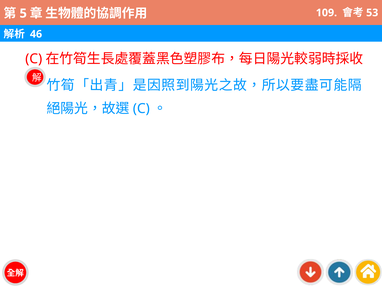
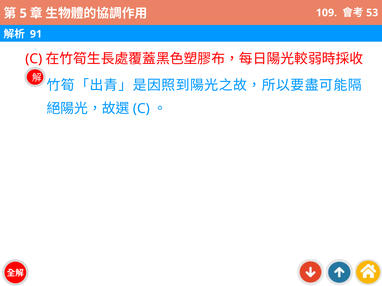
46: 46 -> 91
